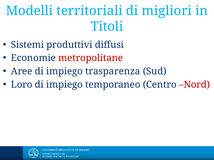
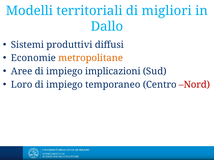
Titoli: Titoli -> Dallo
metropolitane colour: red -> orange
trasparenza: trasparenza -> implicazioni
